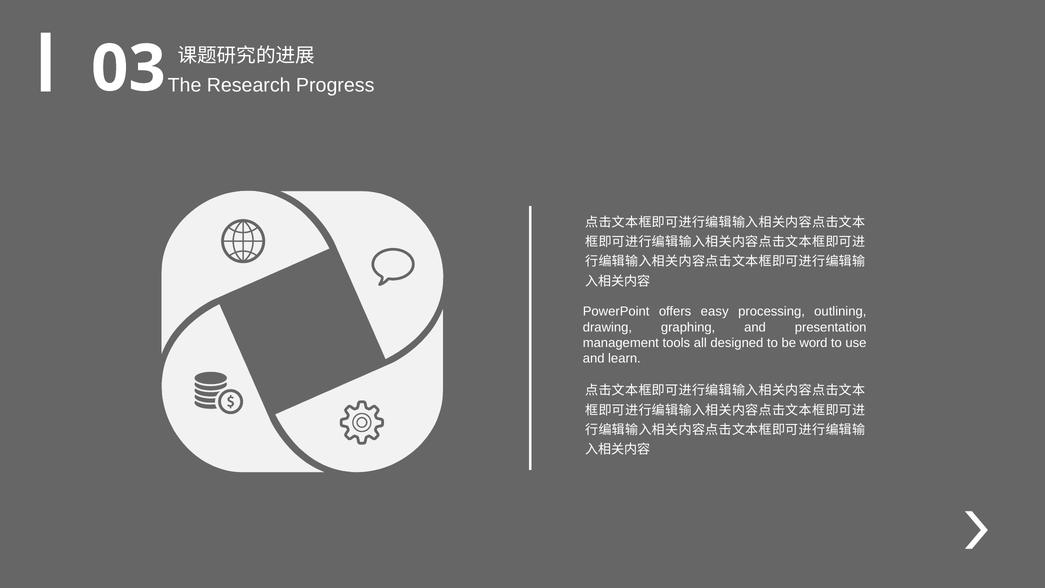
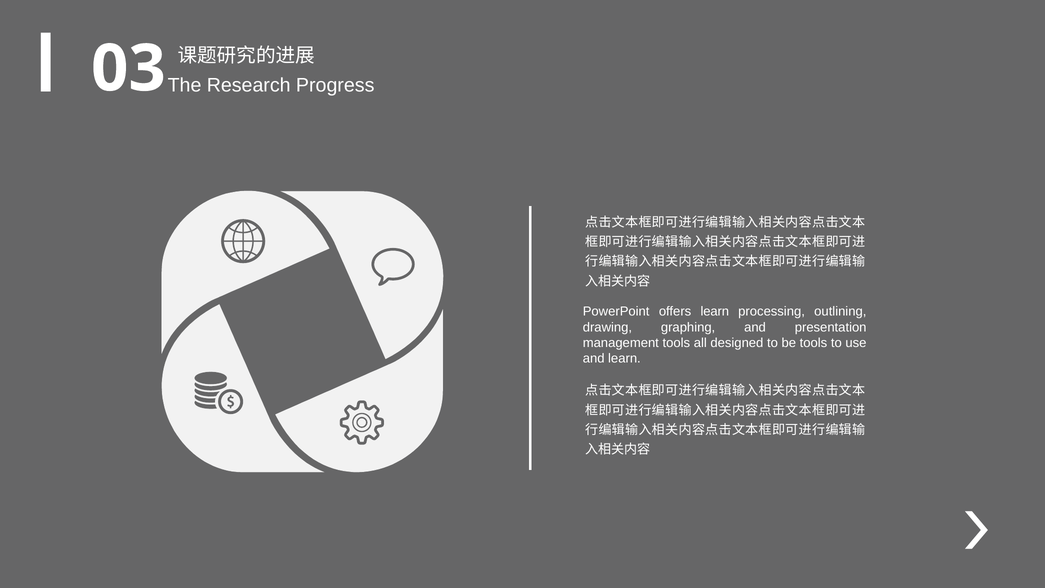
offers easy: easy -> learn
be word: word -> tools
